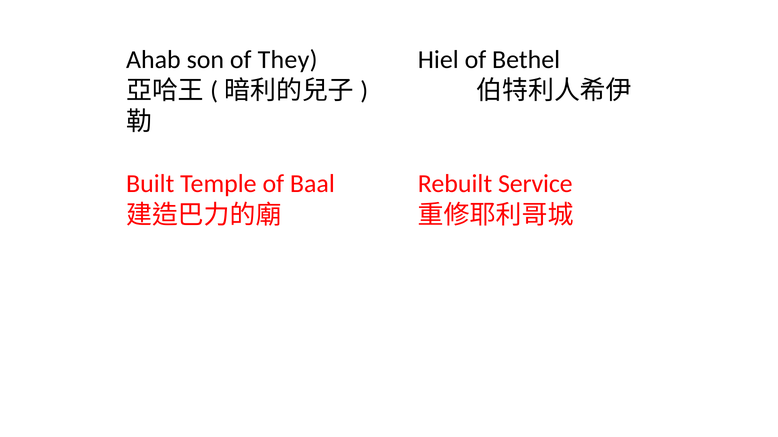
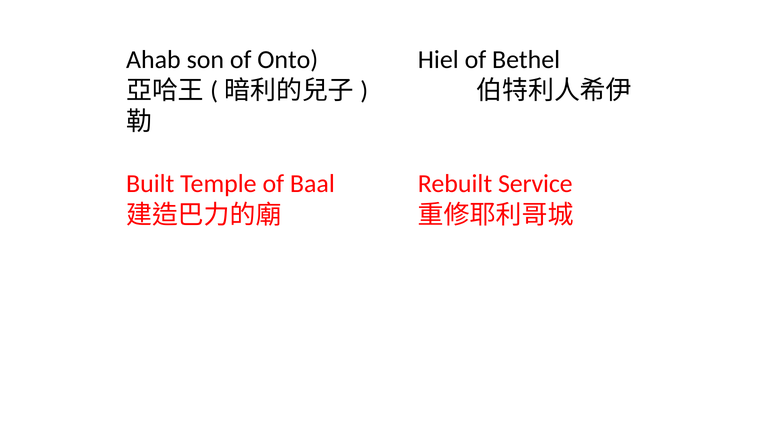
They: They -> Onto
